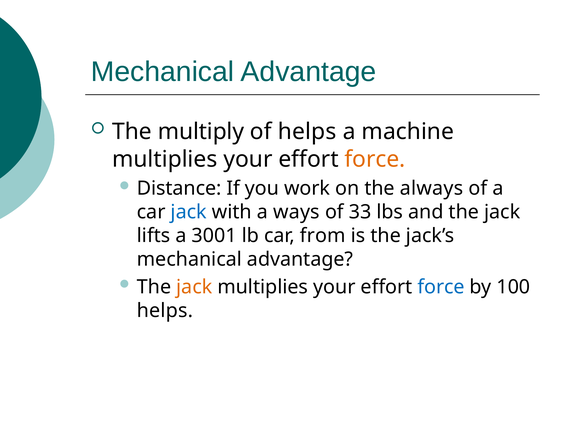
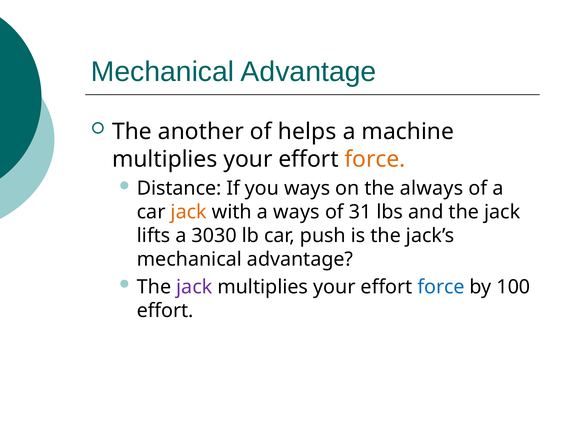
multiply: multiply -> another
you work: work -> ways
jack at (189, 212) colour: blue -> orange
33: 33 -> 31
3001: 3001 -> 3030
from: from -> push
jack at (194, 287) colour: orange -> purple
helps at (165, 311): helps -> effort
